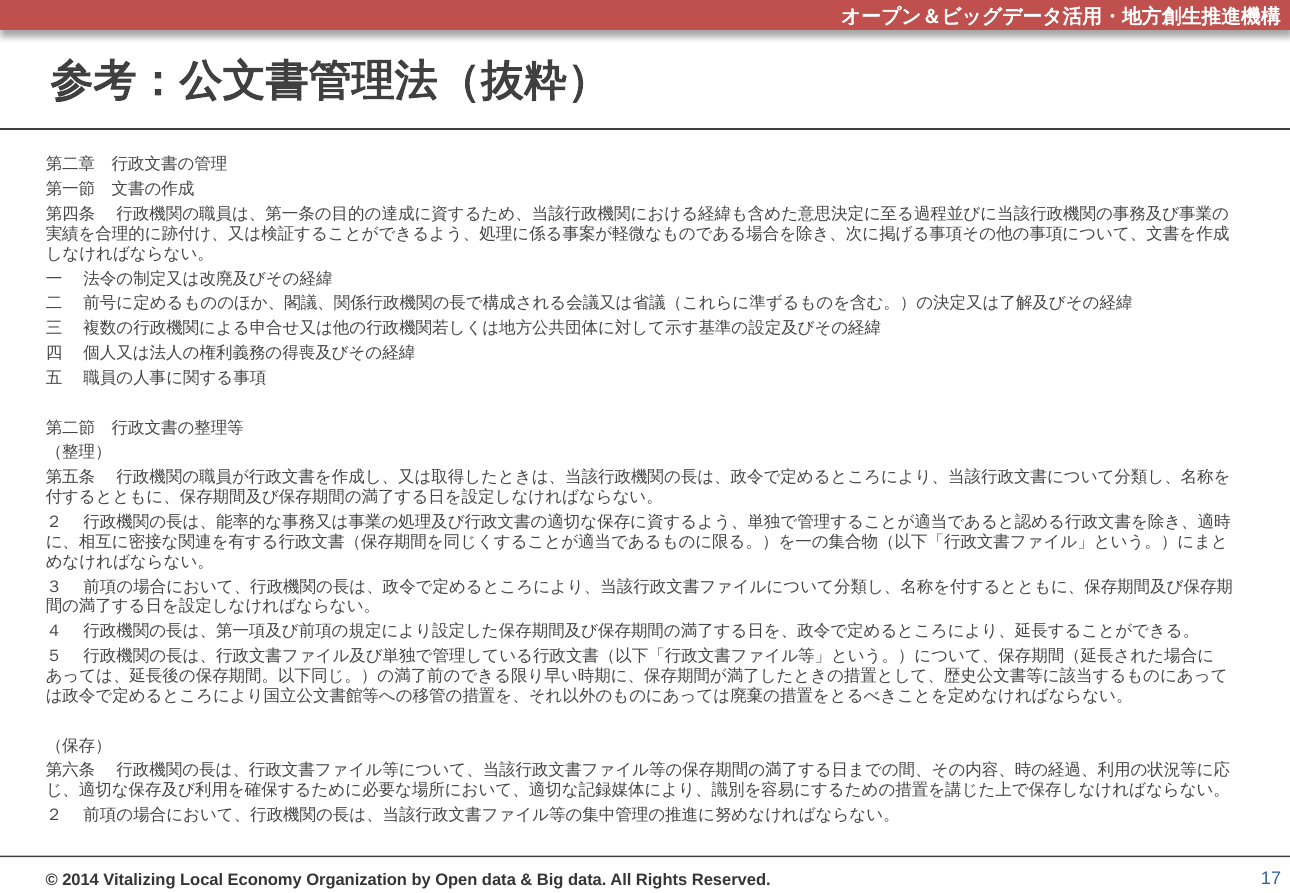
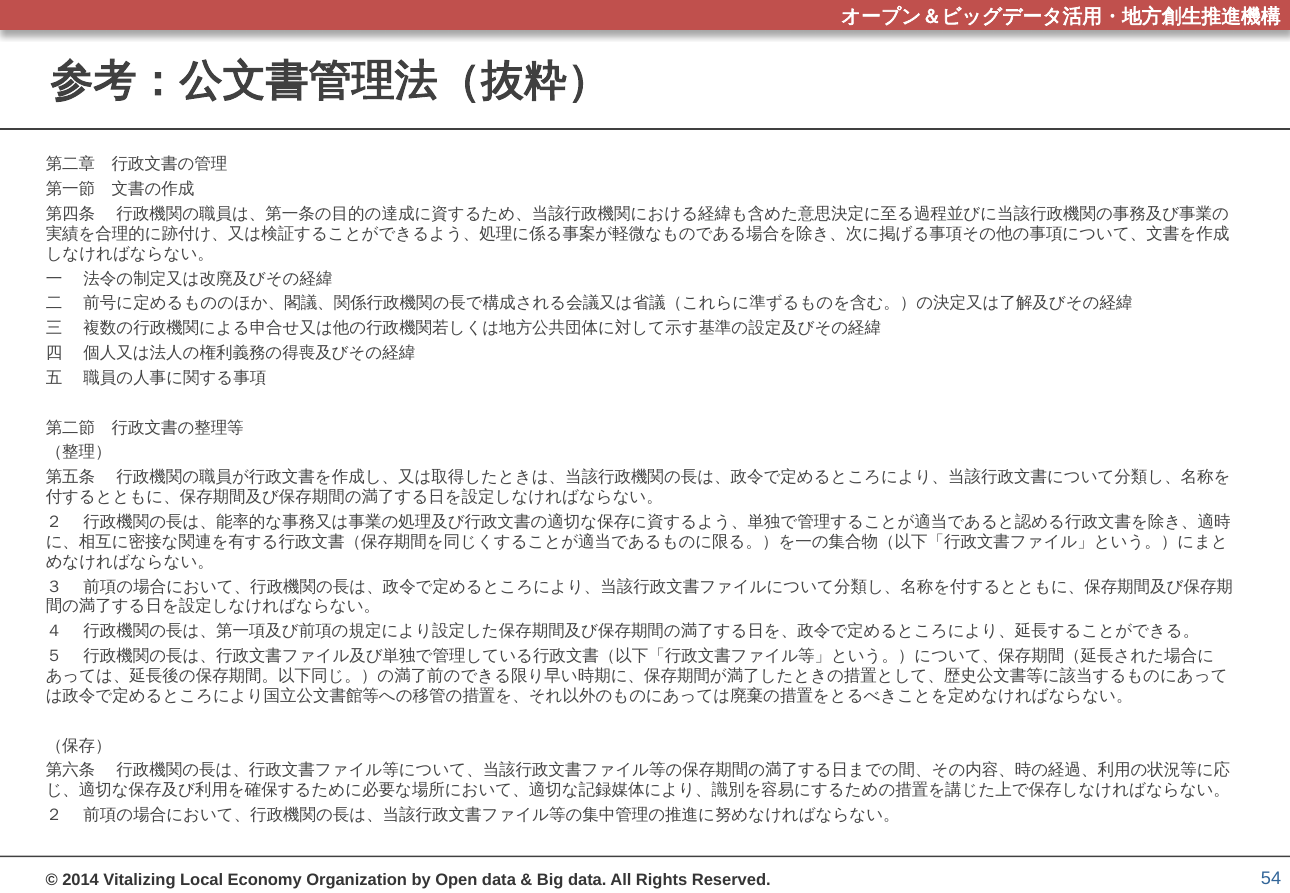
17: 17 -> 54
